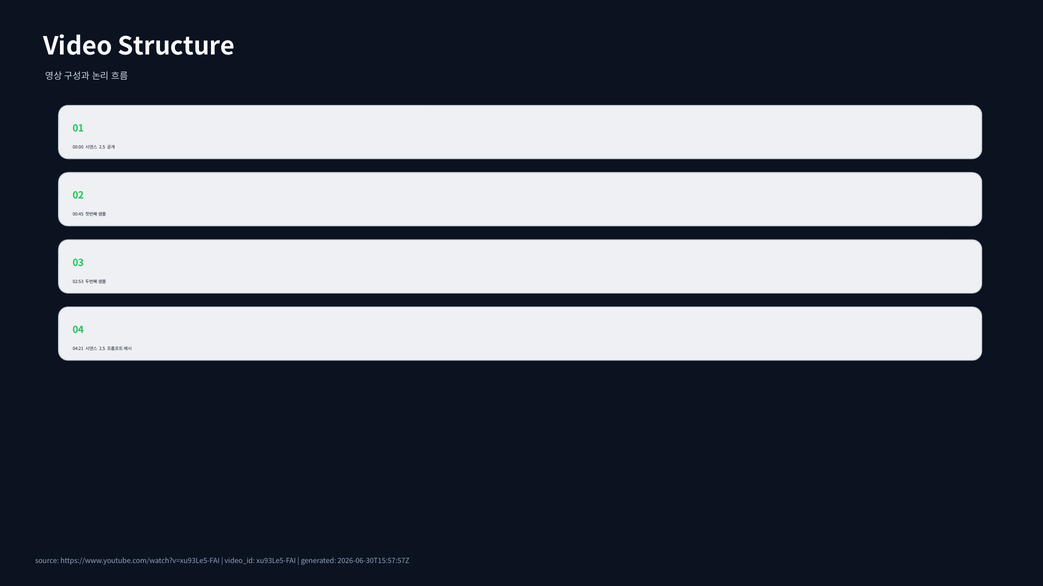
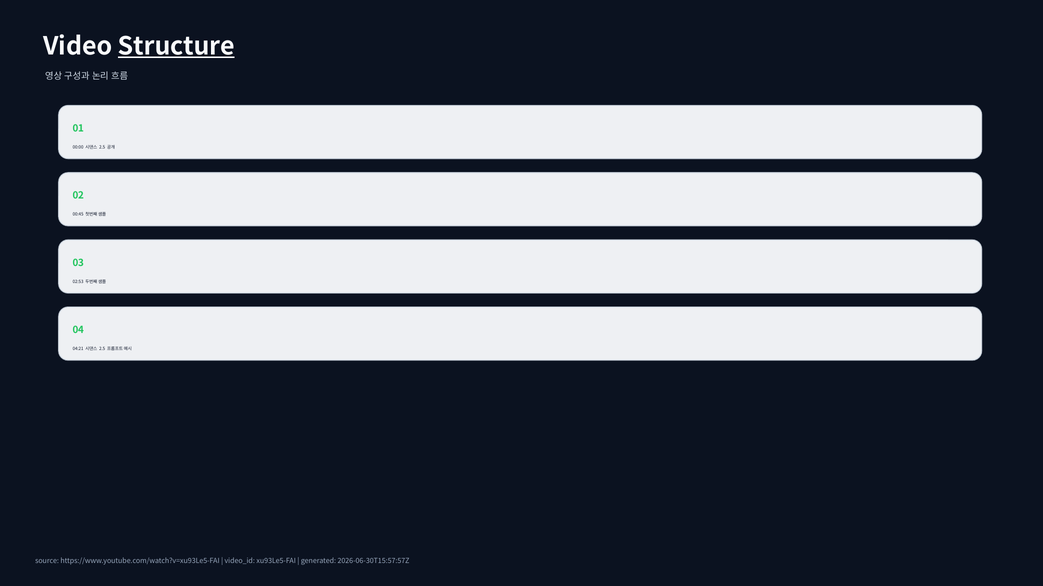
Structure underline: none -> present
